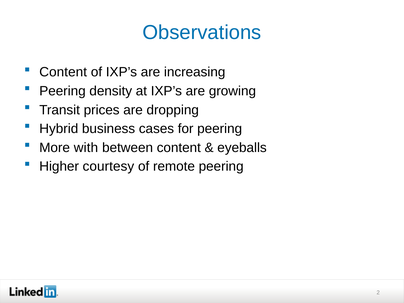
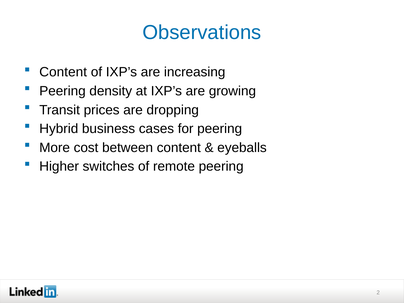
with: with -> cost
courtesy: courtesy -> switches
